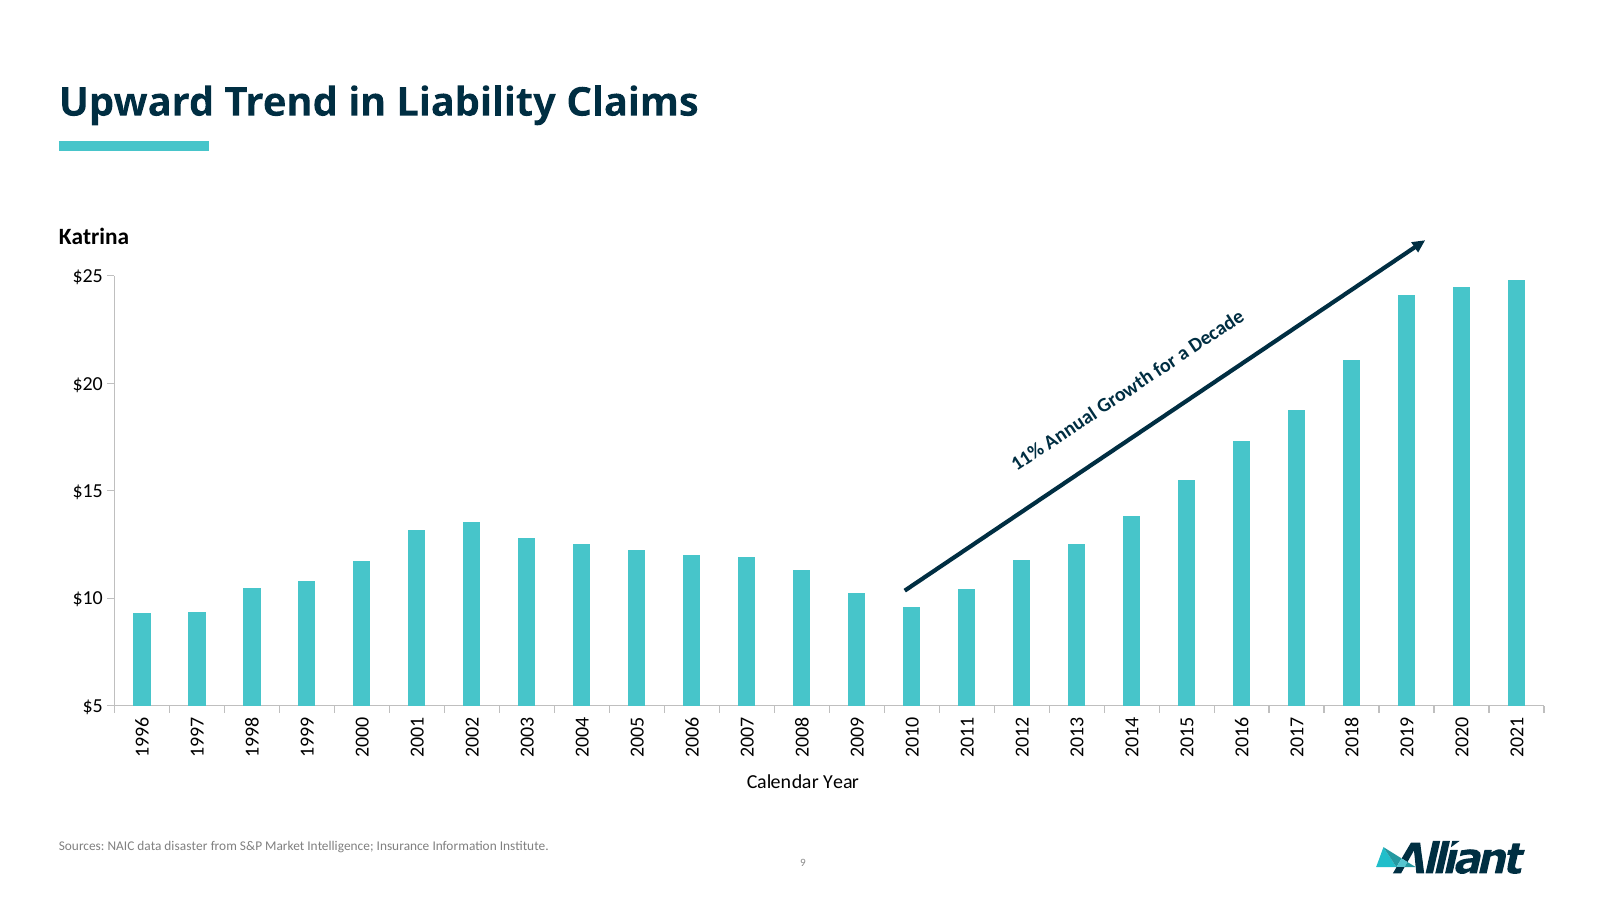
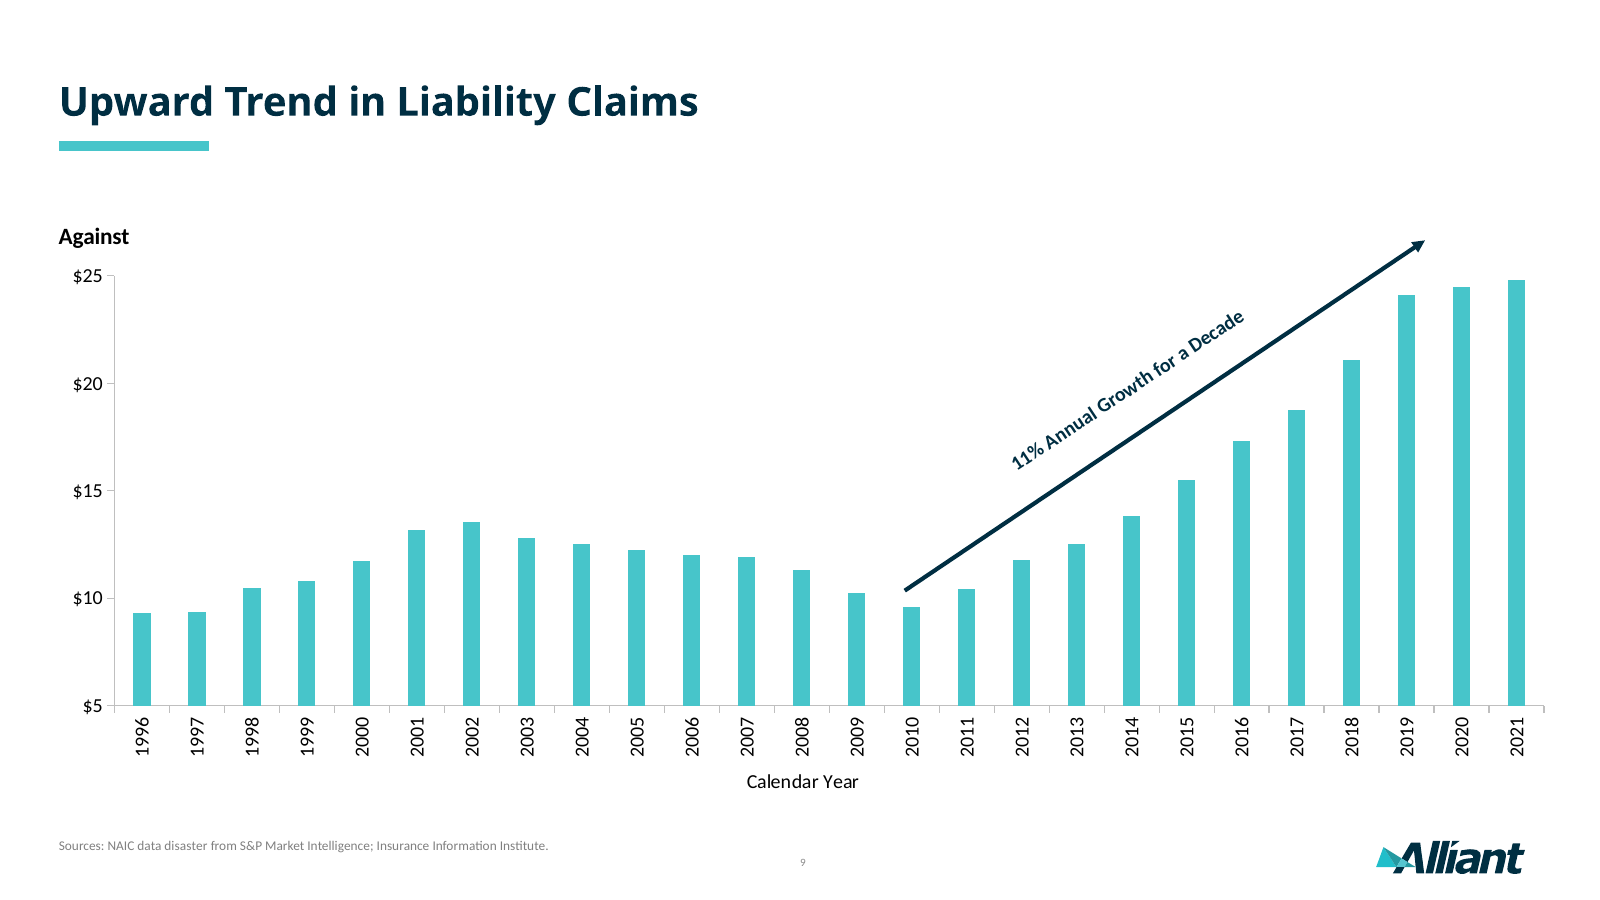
Katrina: Katrina -> Against
